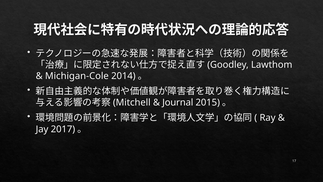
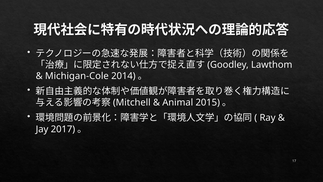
Journal: Journal -> Animal
